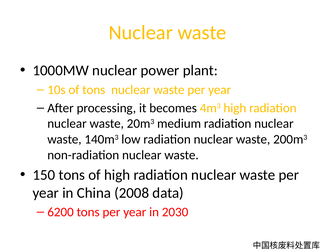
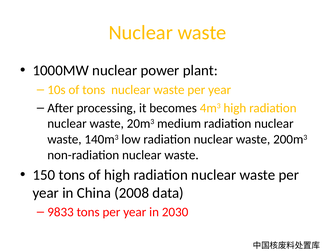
6200: 6200 -> 9833
